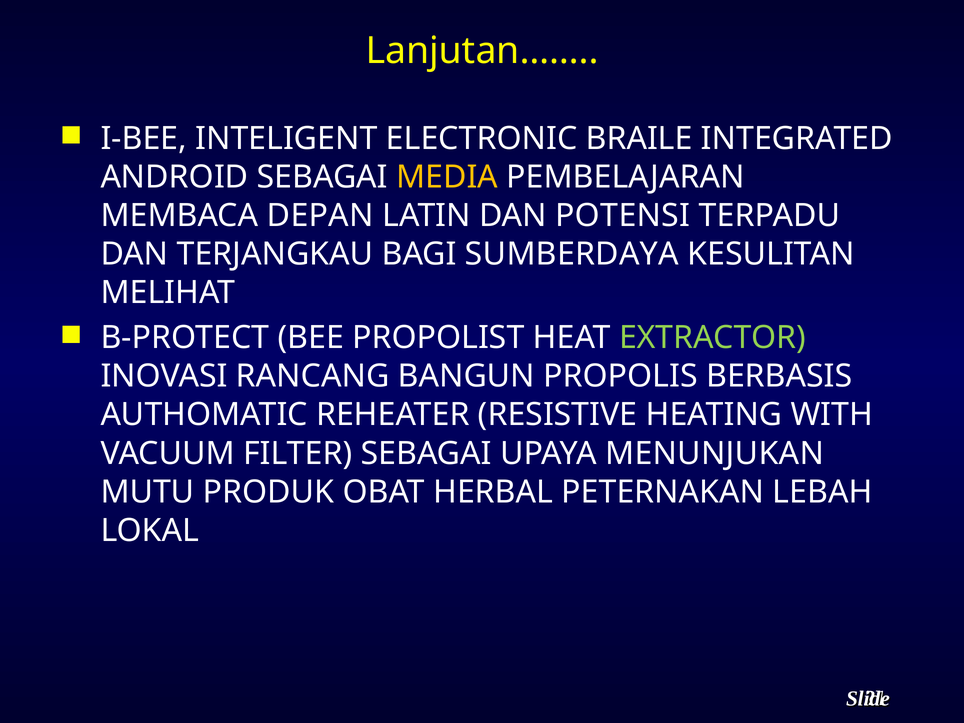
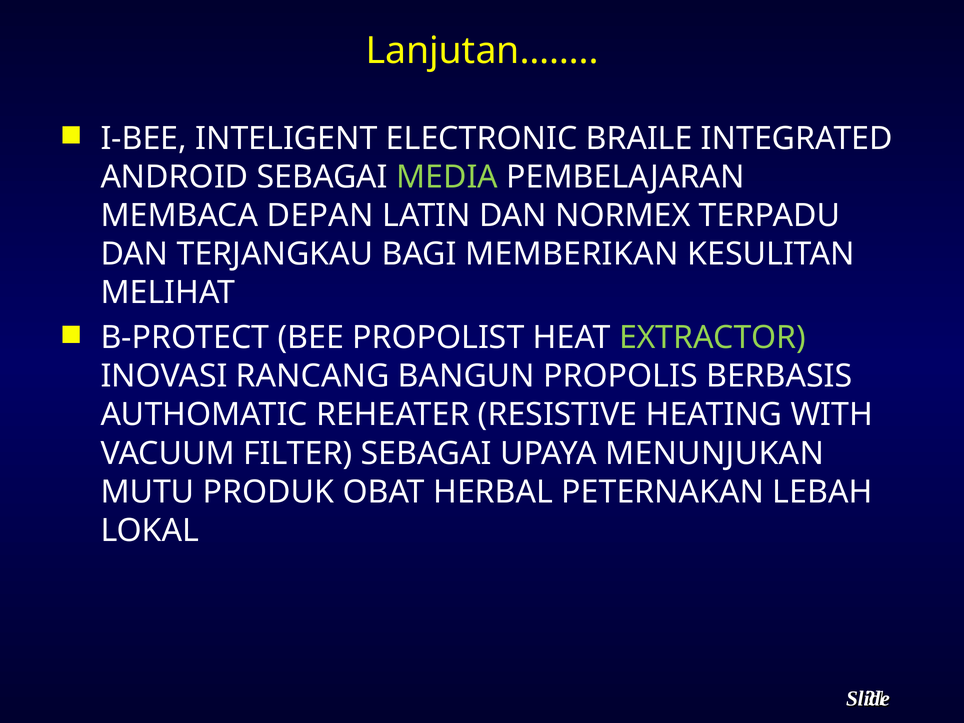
MEDIA colour: yellow -> light green
POTENSI: POTENSI -> NORMEX
SUMBERDAYA: SUMBERDAYA -> MEMBERIKAN
